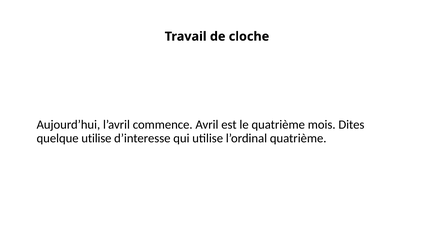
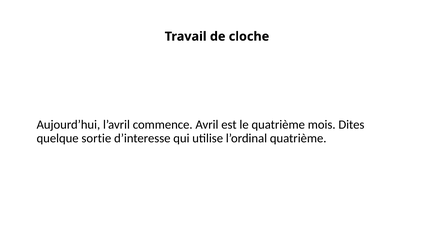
quelque utilise: utilise -> sortie
